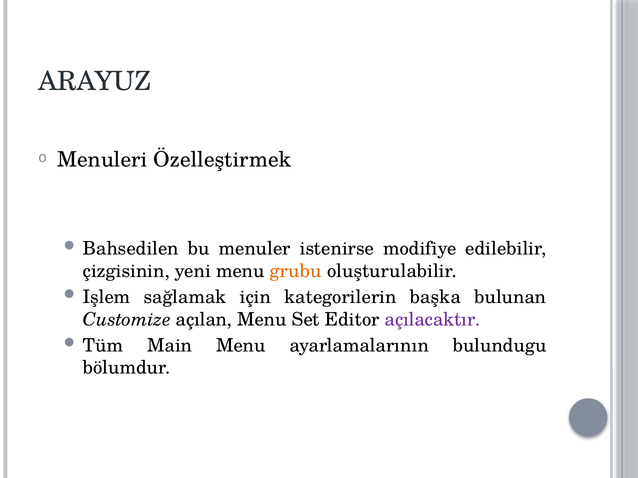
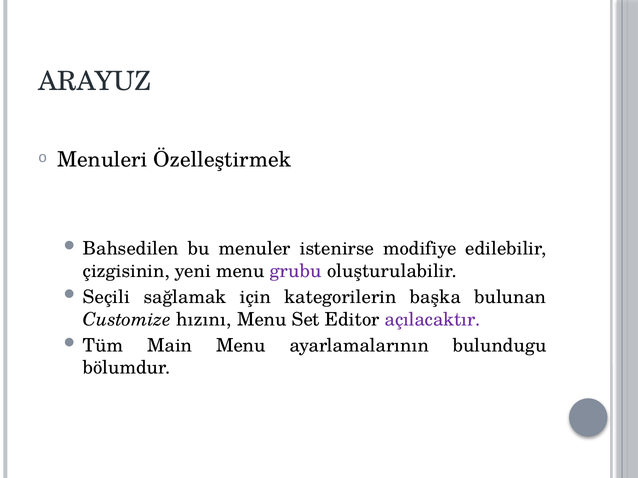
grubu colour: orange -> purple
Işlem: Işlem -> Seçili
açılan: açılan -> hızını
